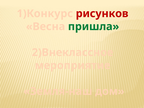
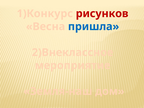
пришла colour: green -> blue
